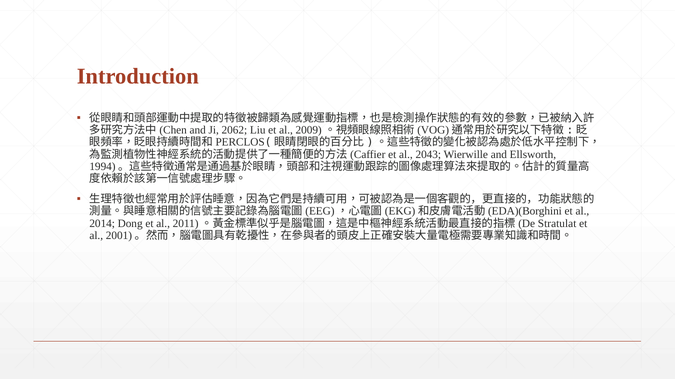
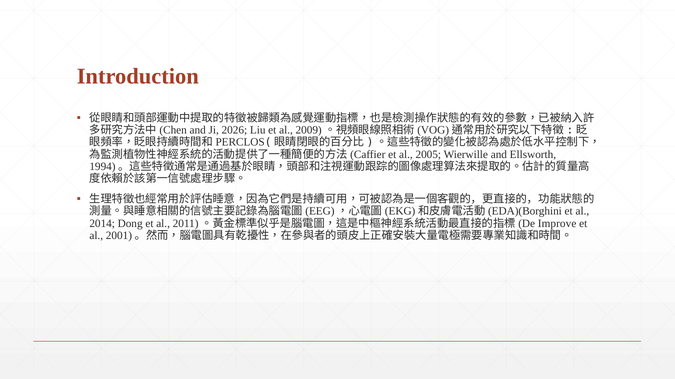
2062: 2062 -> 2026
2043: 2043 -> 2005
Stratulat: Stratulat -> Improve
